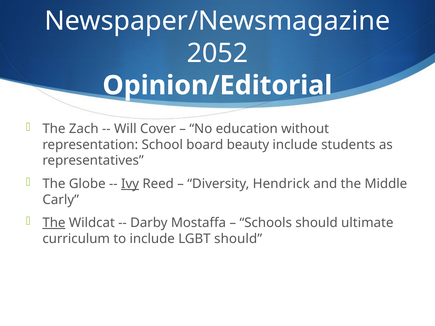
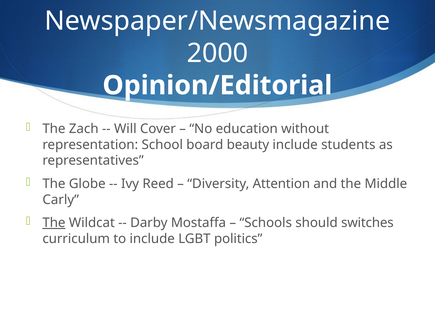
2052: 2052 -> 2000
Ivy underline: present -> none
Hendrick: Hendrick -> Attention
ultimate: ultimate -> switches
LGBT should: should -> politics
